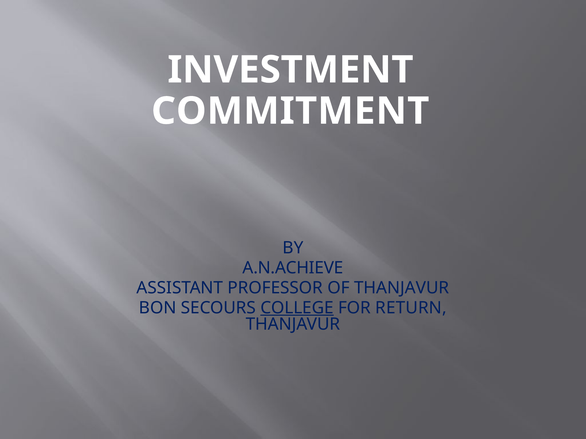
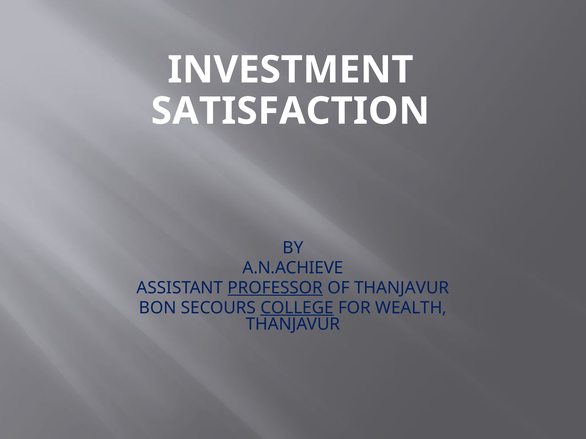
COMMITMENT: COMMITMENT -> SATISFACTION
PROFESSOR underline: none -> present
RETURN: RETURN -> WEALTH
